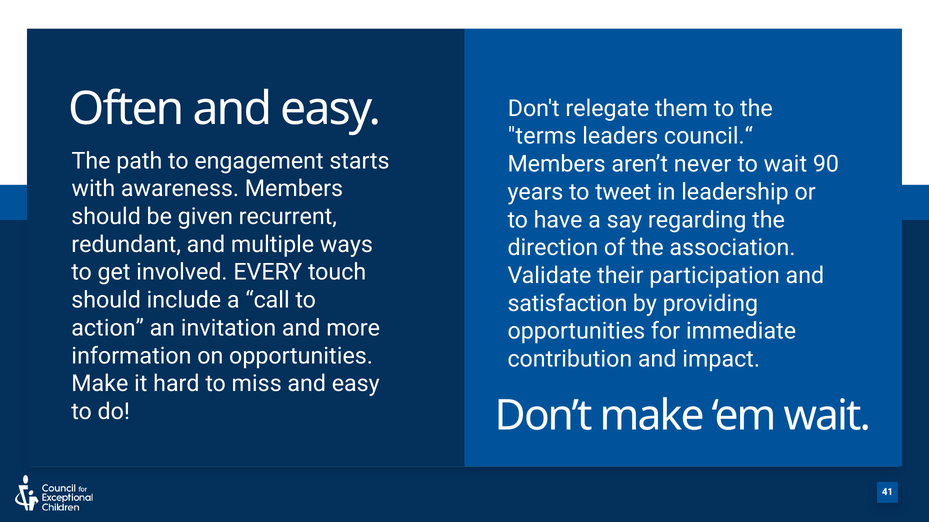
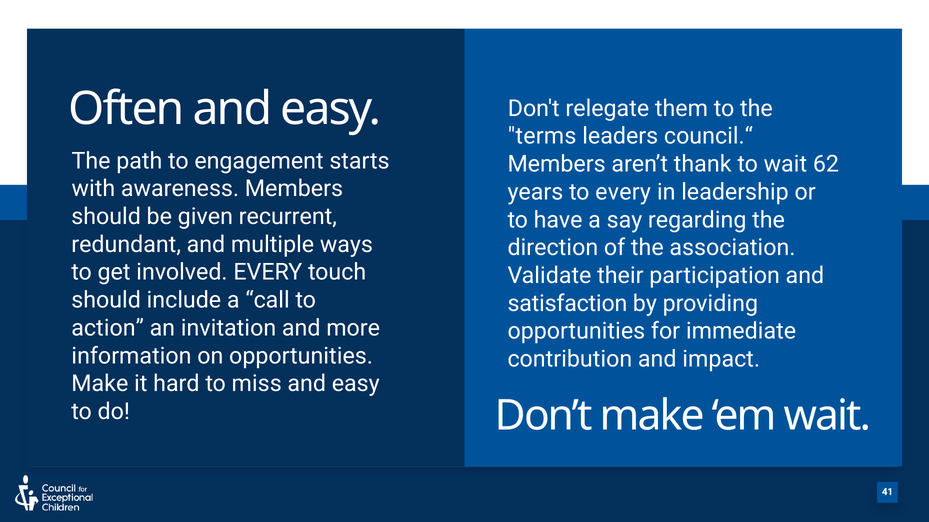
never: never -> thank
90: 90 -> 62
to tweet: tweet -> every
